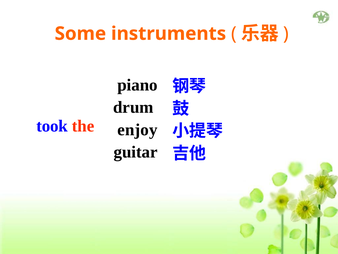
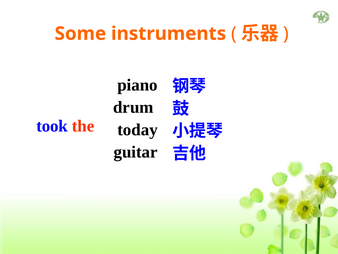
enjoy: enjoy -> today
